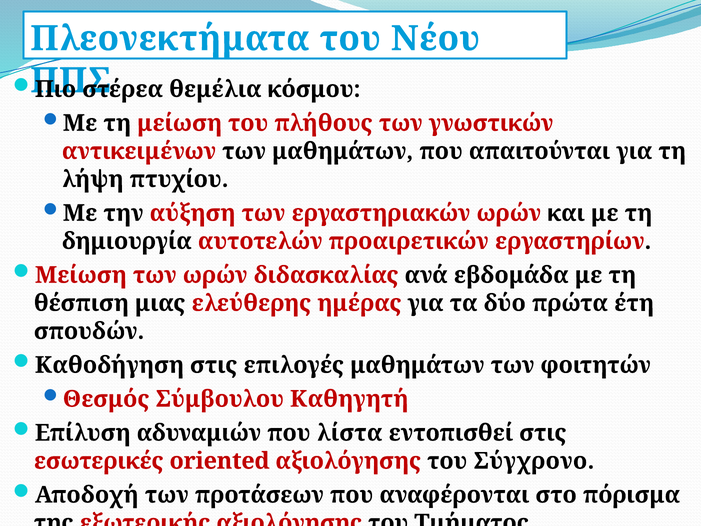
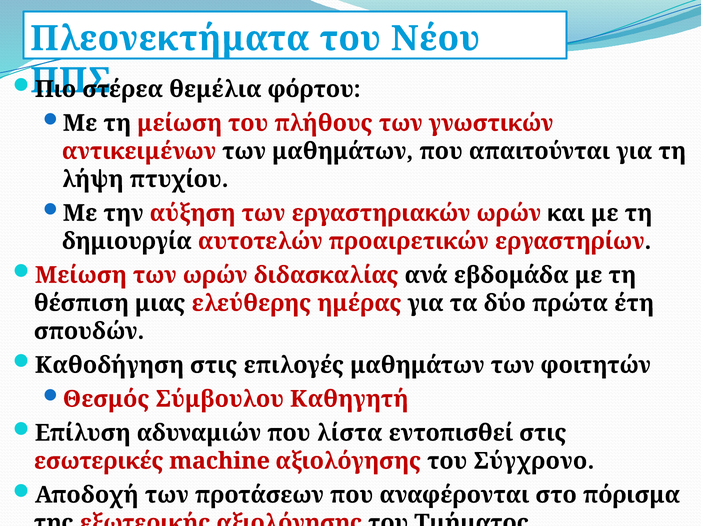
κόσμου: κόσμου -> φόρτου
oriented: oriented -> machine
